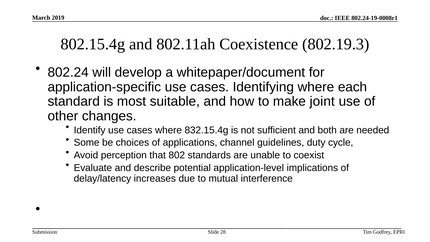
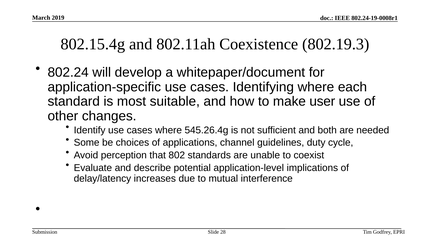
joint: joint -> user
832.15.4g: 832.15.4g -> 545.26.4g
